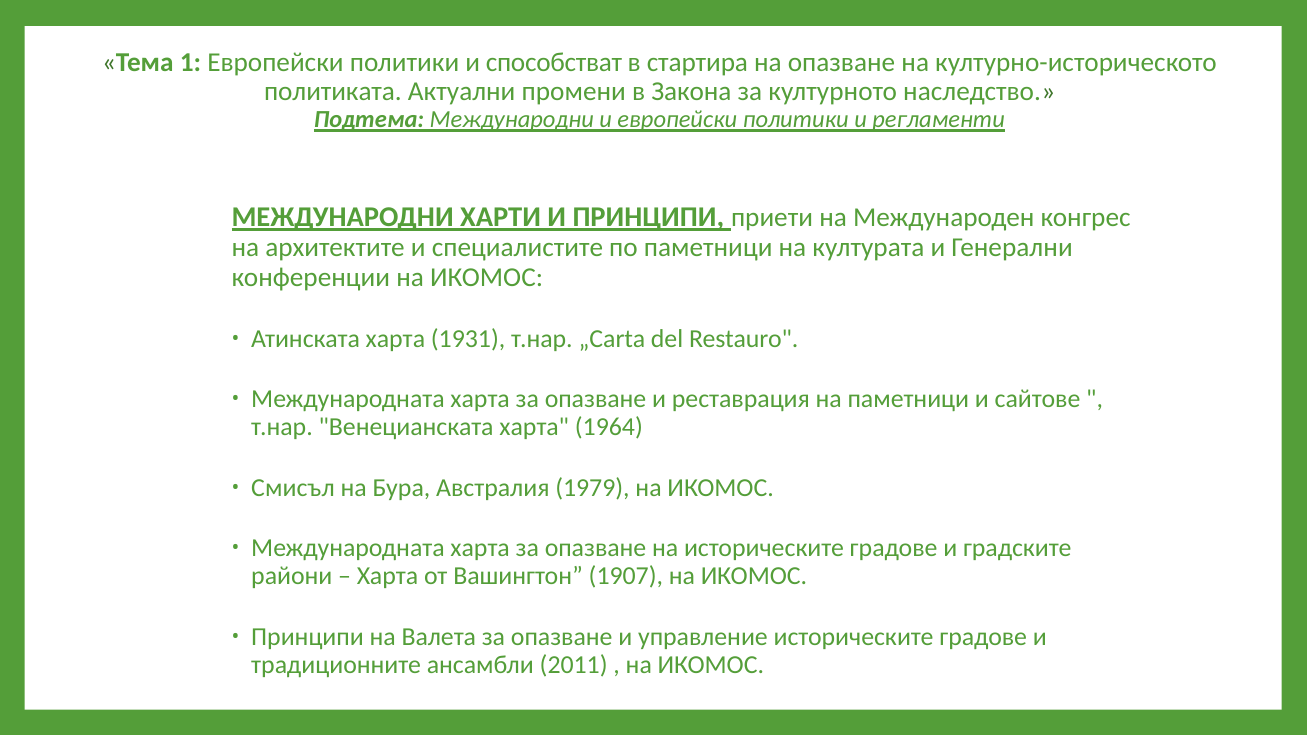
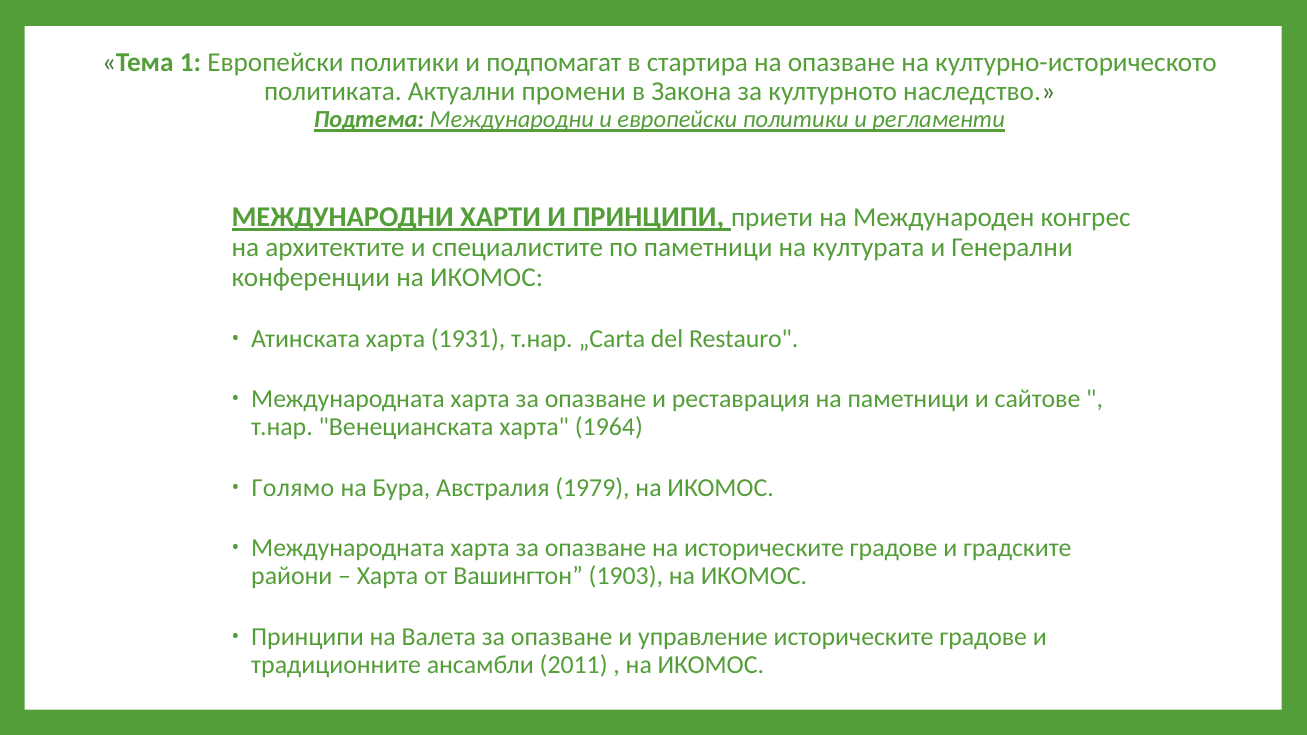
способстват: способстват -> подпомагат
Смисъл: Смисъл -> Голямо
1907: 1907 -> 1903
